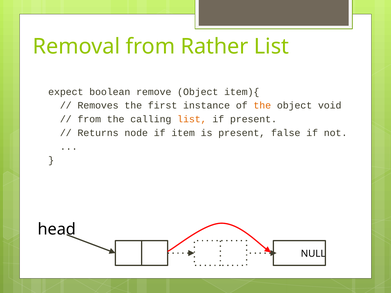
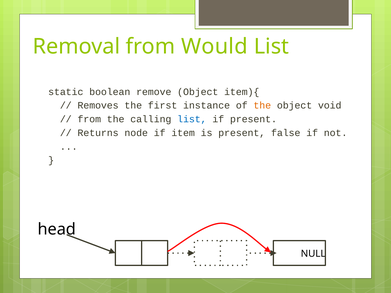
Rather: Rather -> Would
expect: expect -> static
list at (192, 119) colour: orange -> blue
